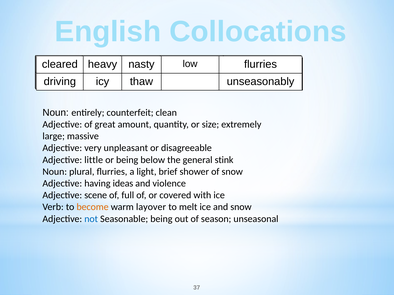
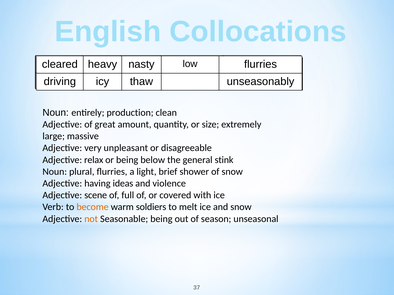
counterfeit: counterfeit -> production
little: little -> relax
layover: layover -> soldiers
not colour: blue -> orange
